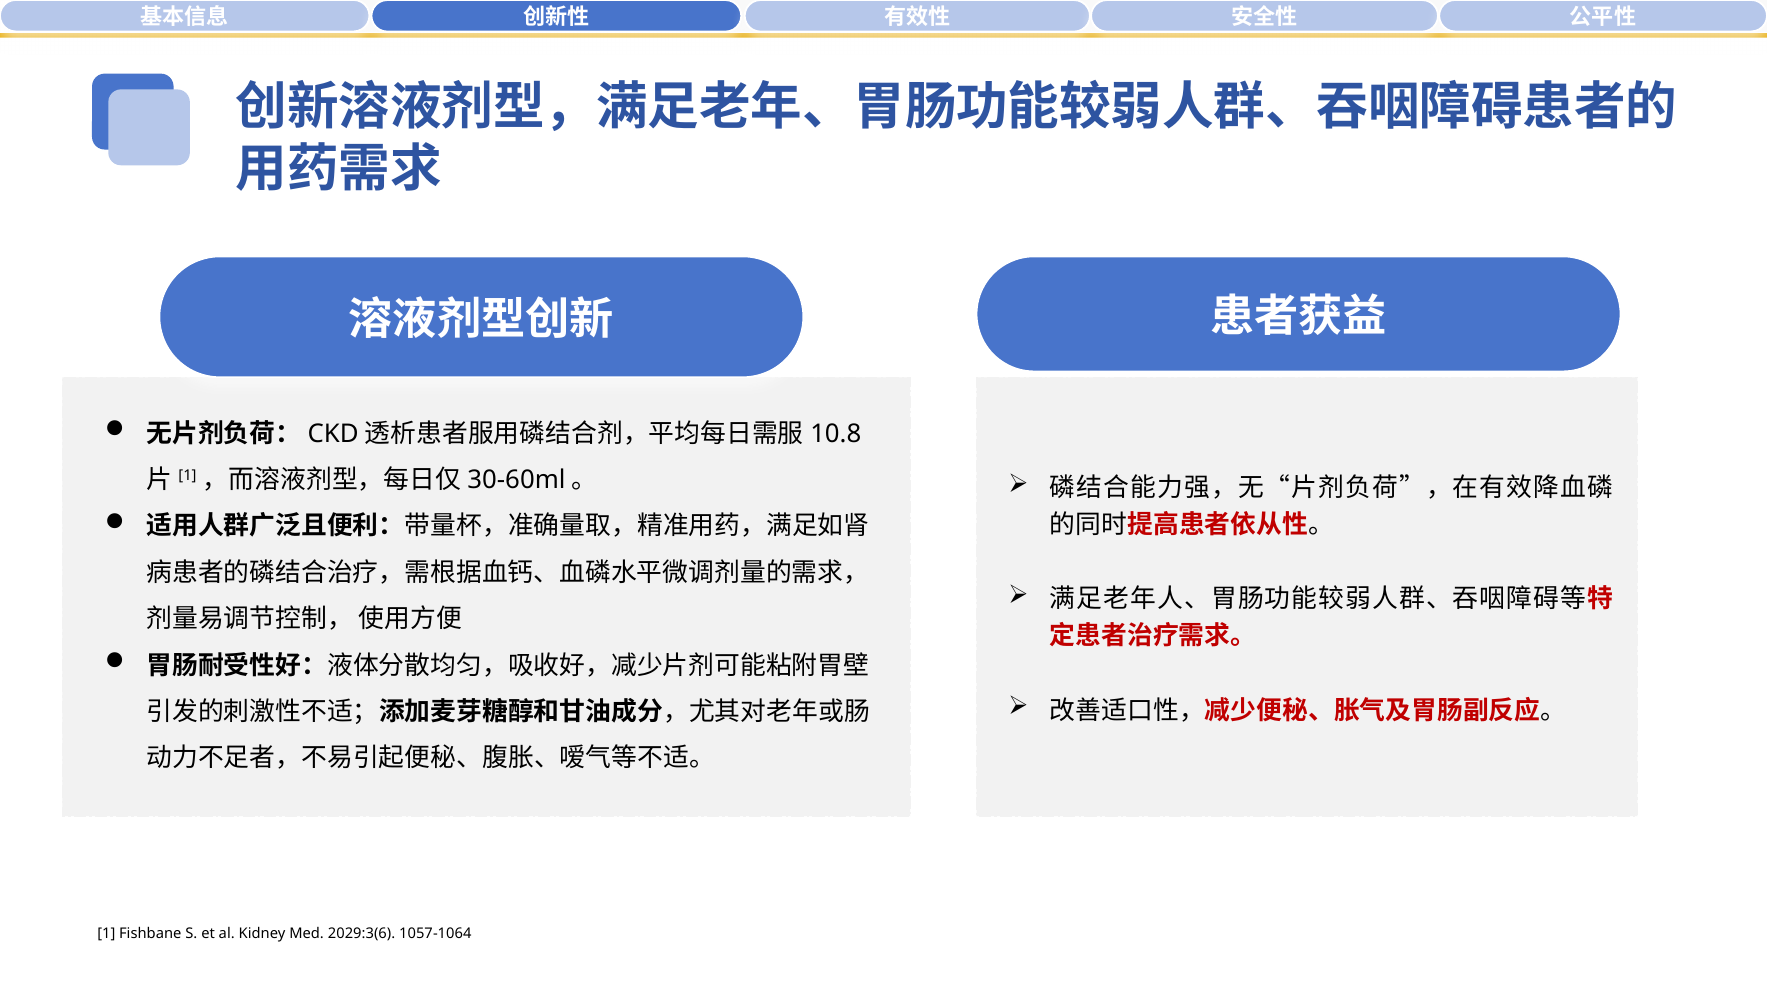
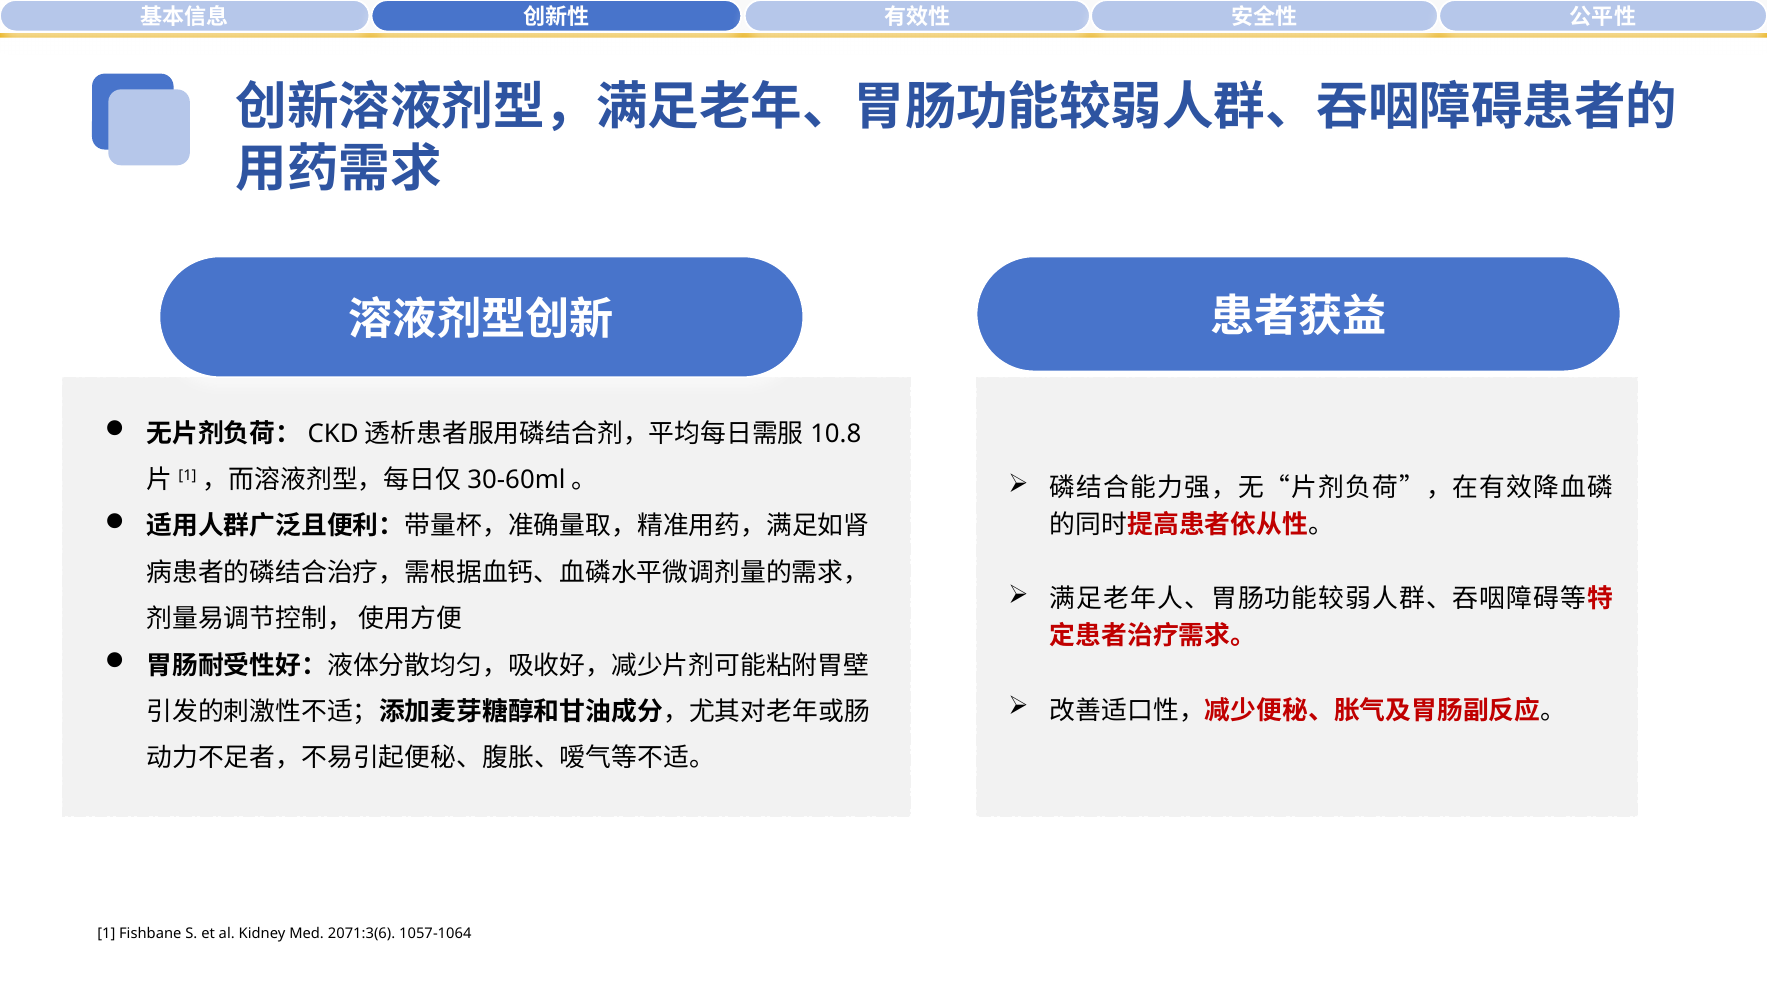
2029:3(6: 2029:3(6 -> 2071:3(6
